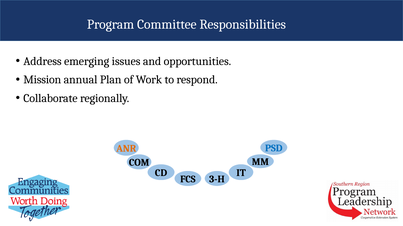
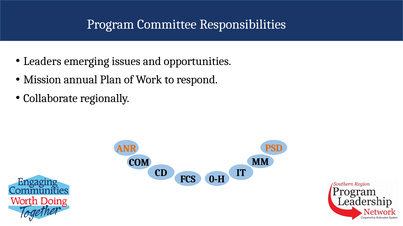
Address: Address -> Leaders
PSD colour: blue -> orange
3-H: 3-H -> 0-H
